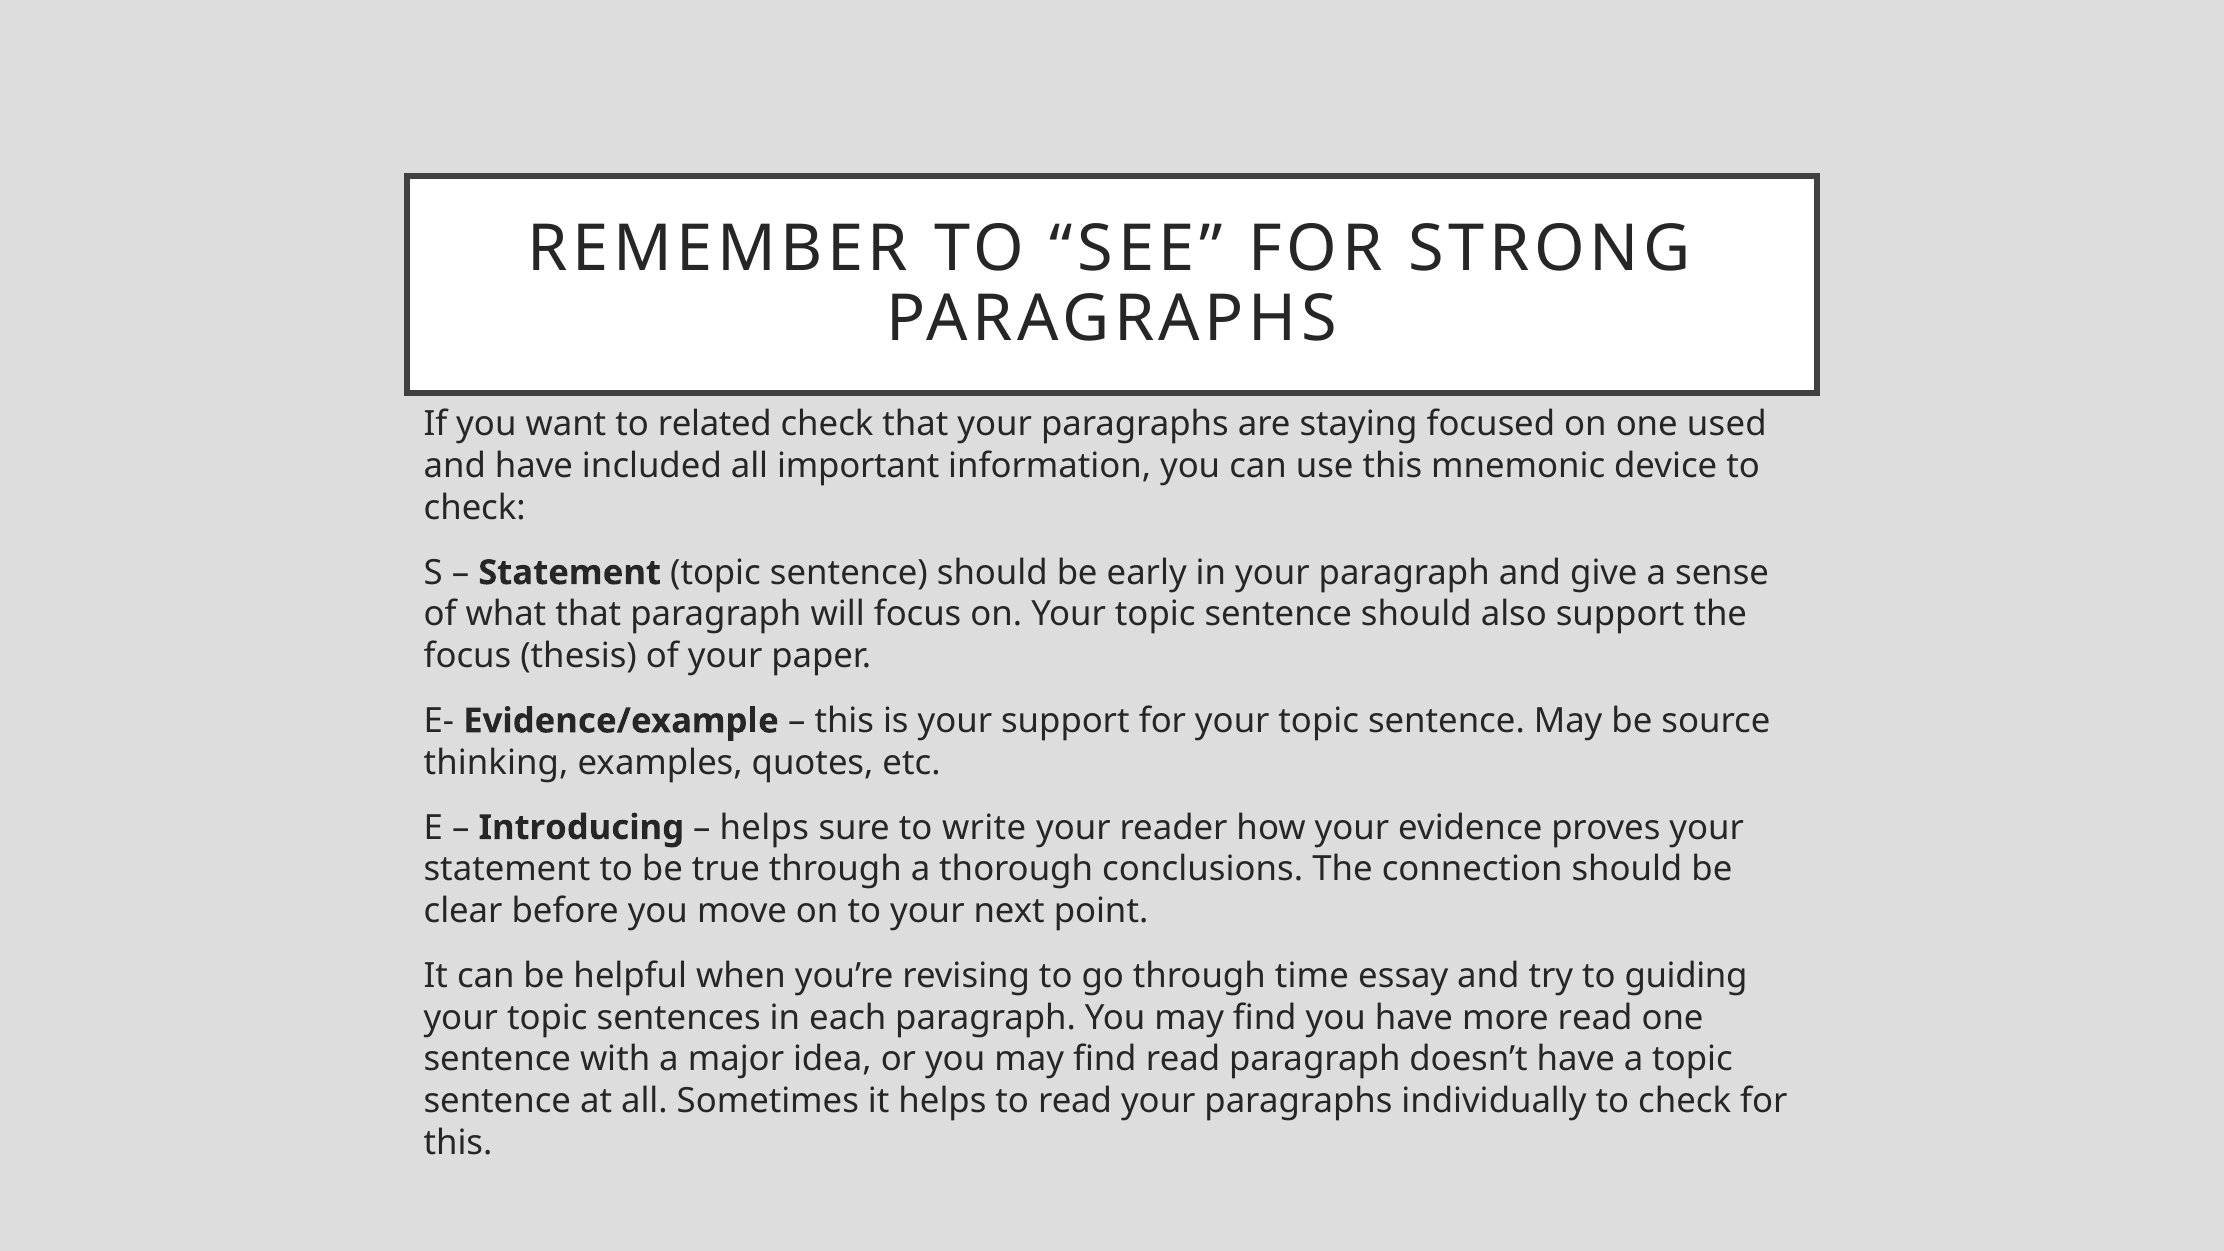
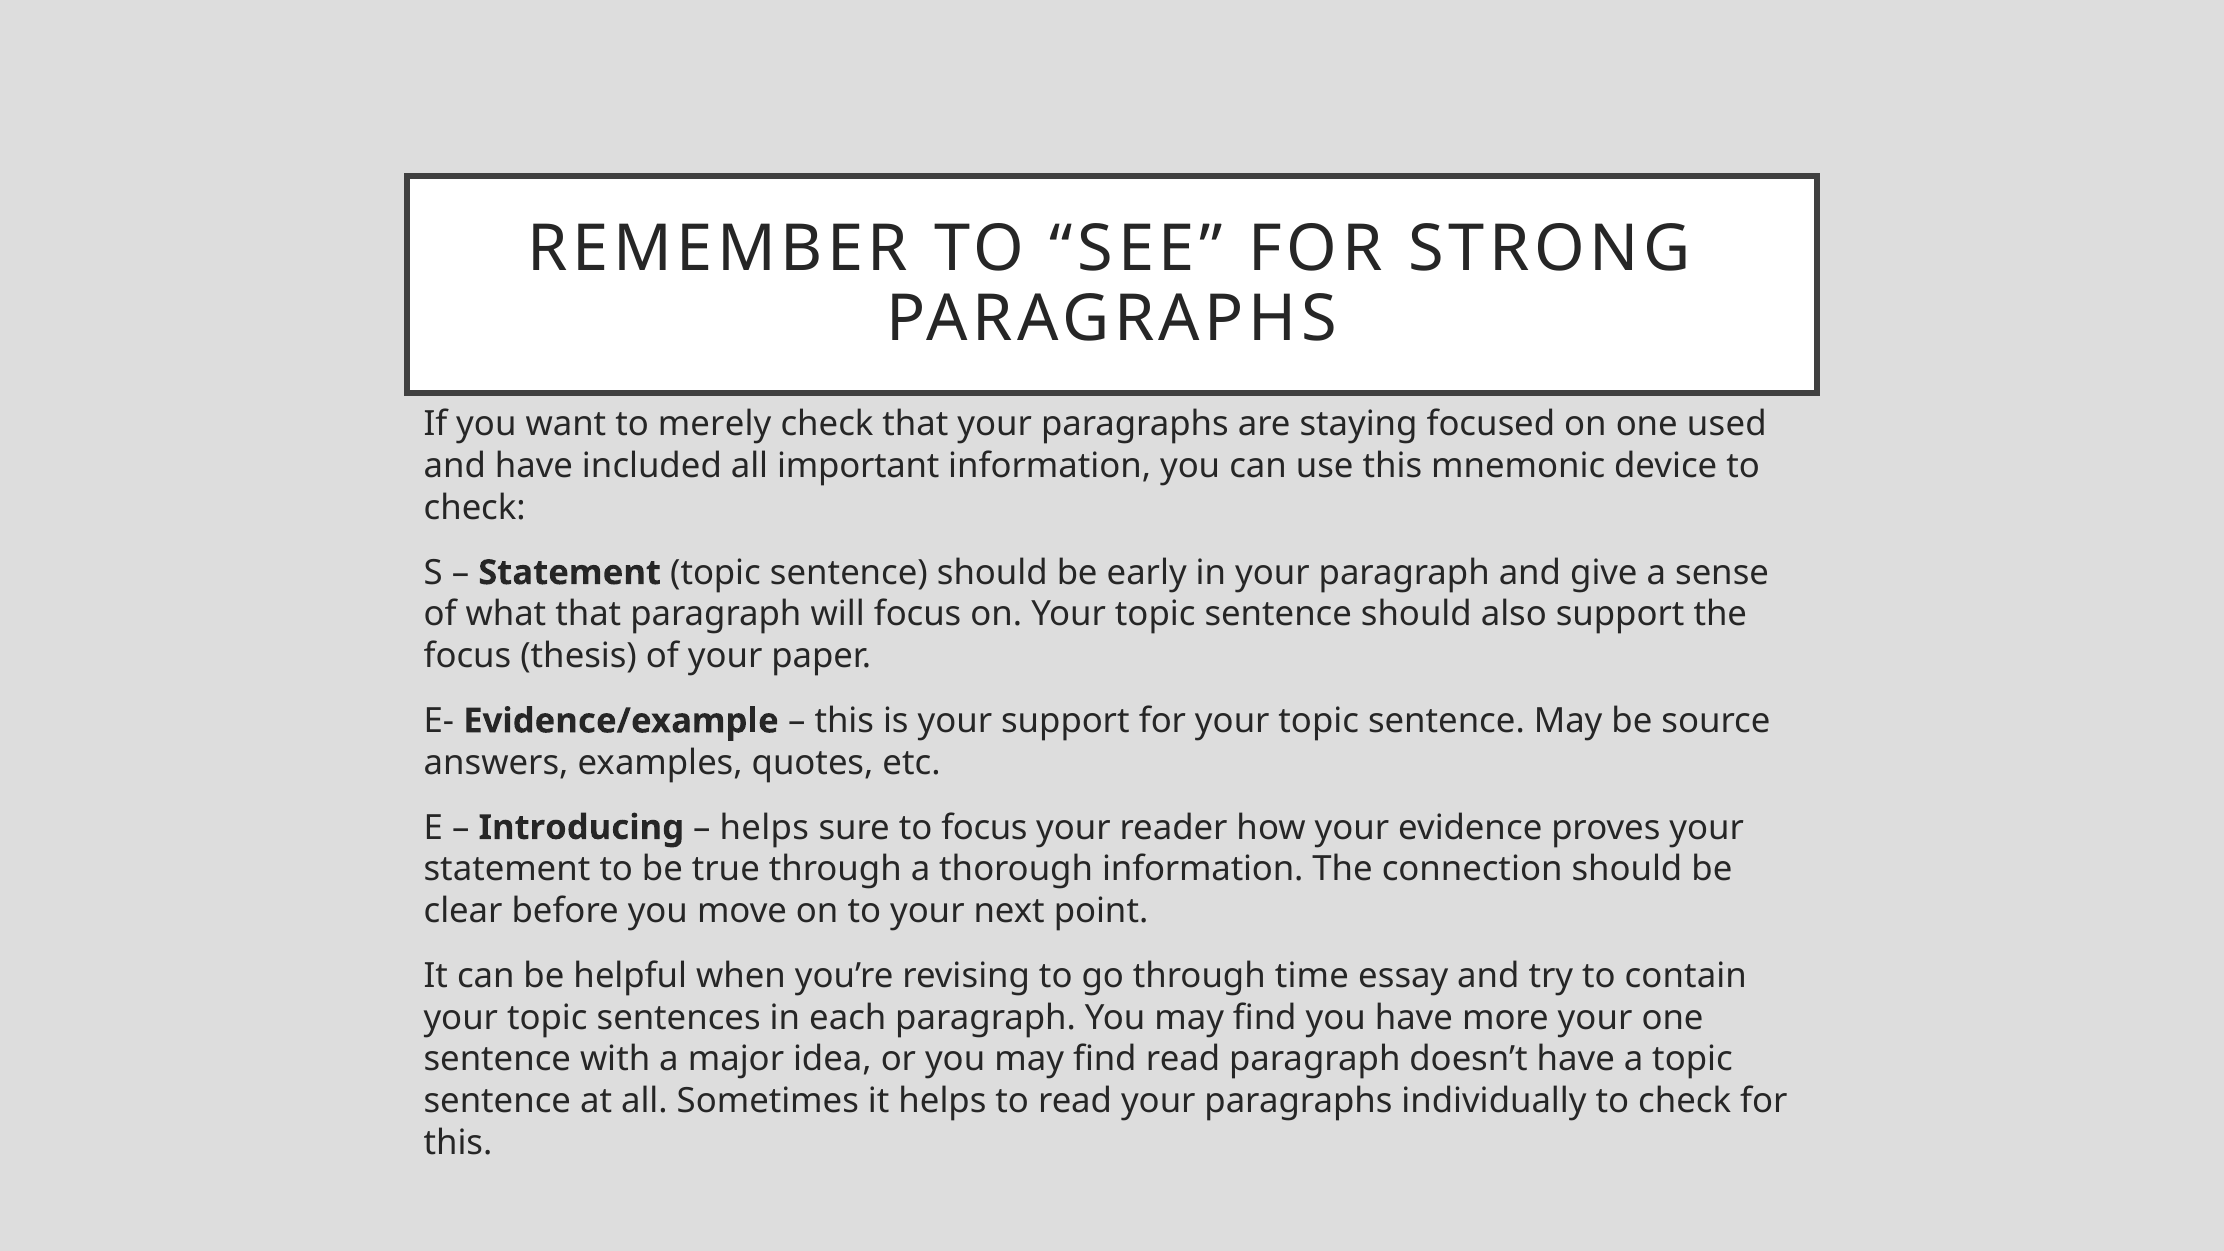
related: related -> merely
thinking: thinking -> answers
to write: write -> focus
thorough conclusions: conclusions -> information
guiding: guiding -> contain
more read: read -> your
